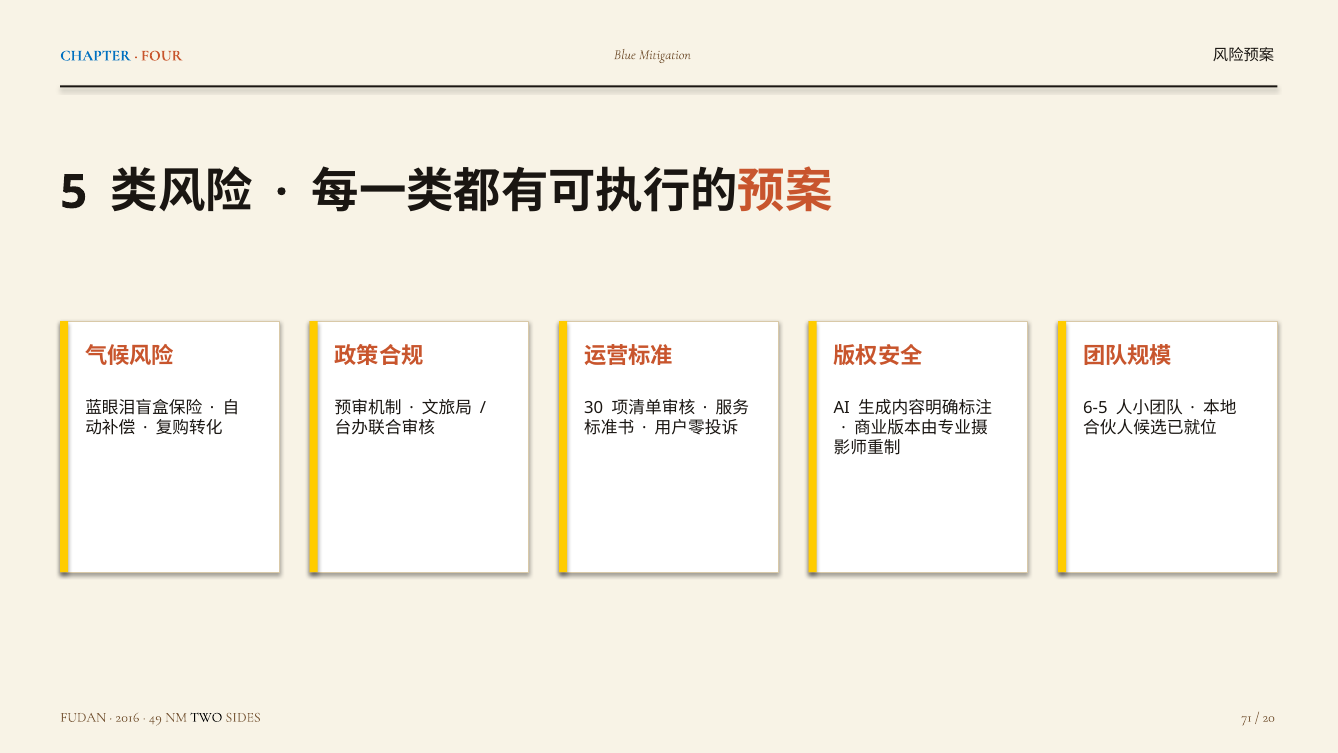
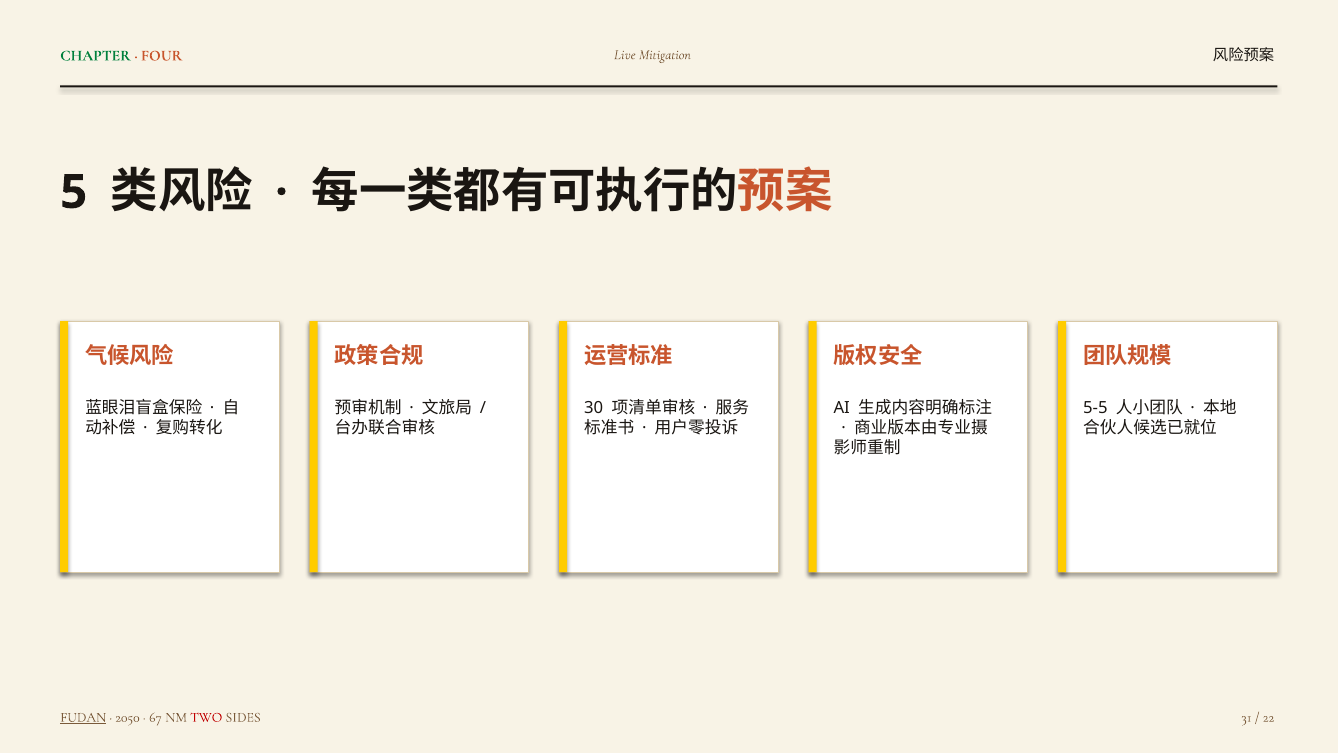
CHAPTER colour: blue -> green
Blue: Blue -> Live
6-5: 6-5 -> 5-5
FUDAN underline: none -> present
2016: 2016 -> 2050
49: 49 -> 67
TWO colour: black -> red
71: 71 -> 31
20: 20 -> 22
